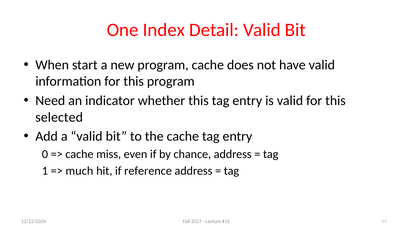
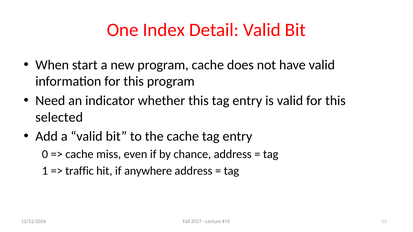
much: much -> traffic
reference: reference -> anywhere
